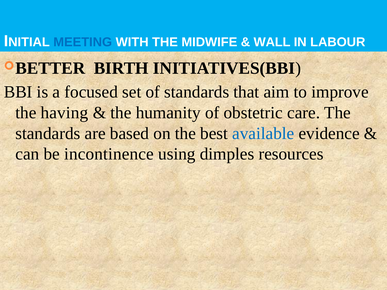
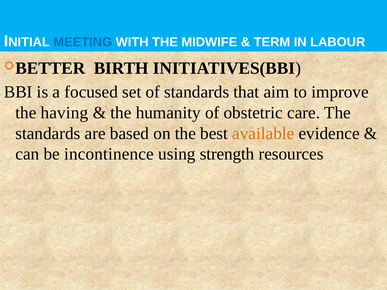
WALL: WALL -> TERM
available colour: blue -> orange
dimples: dimples -> strength
